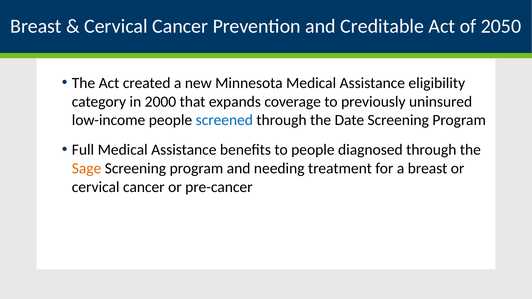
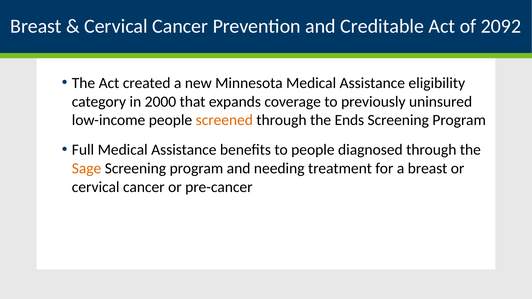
2050: 2050 -> 2092
screened colour: blue -> orange
Date: Date -> Ends
